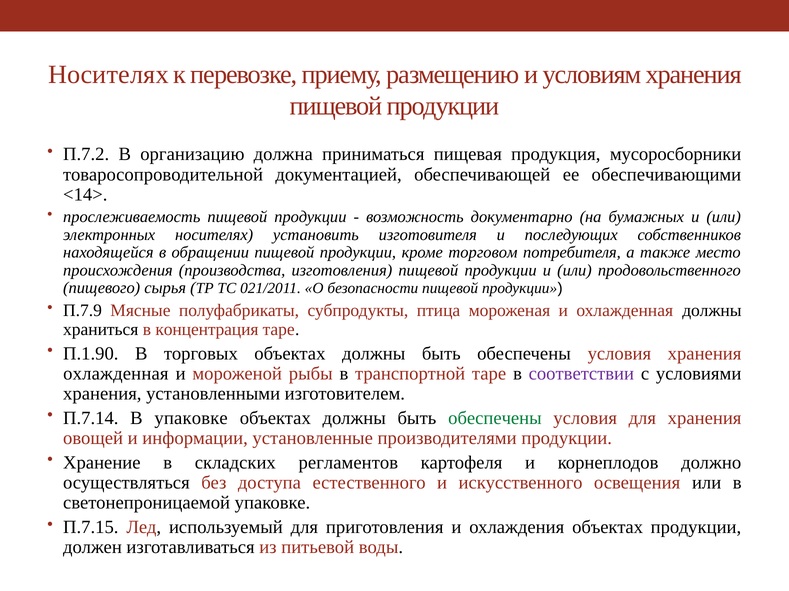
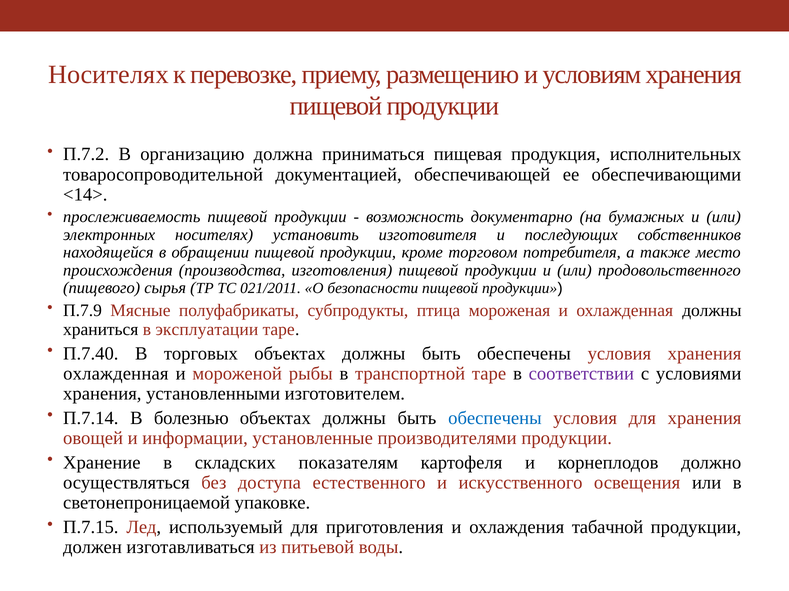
мусоросборники: мусоросборники -> исполнительных
концентрация: концентрация -> эксплуатации
П.1.90: П.1.90 -> П.7.40
В упаковке: упаковке -> болезнью
обеспечены at (495, 419) colour: green -> blue
регламентов: регламентов -> показателям
охлаждения объектах: объектах -> табачной
